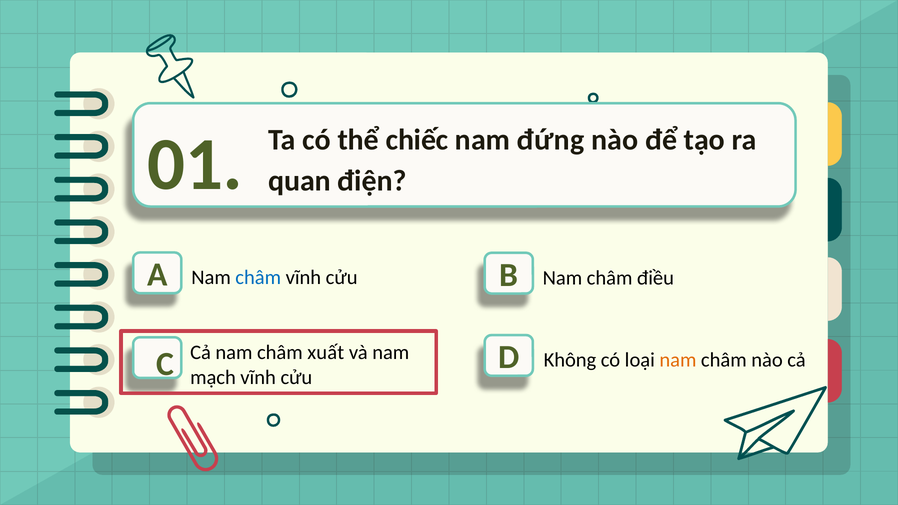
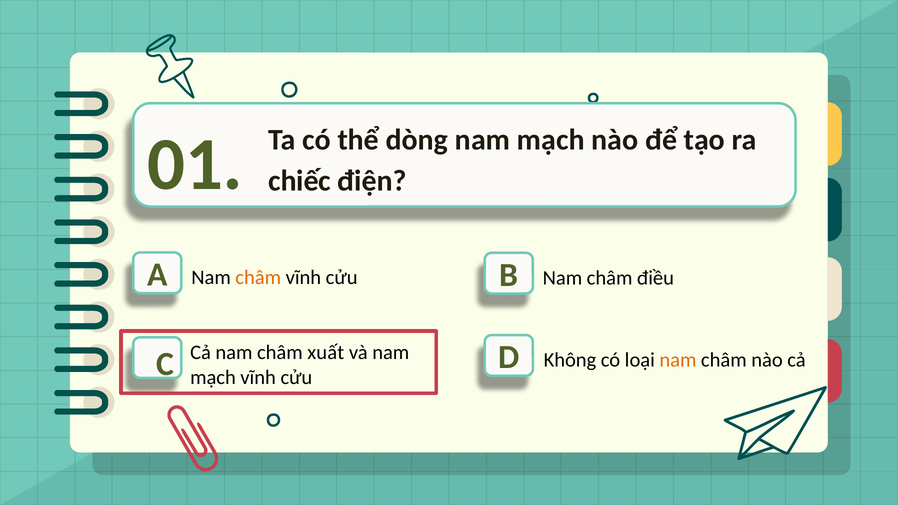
chiếc: chiếc -> dòng
đứng at (551, 140): đứng -> mạch
quan: quan -> chiếc
châm at (258, 277) colour: blue -> orange
